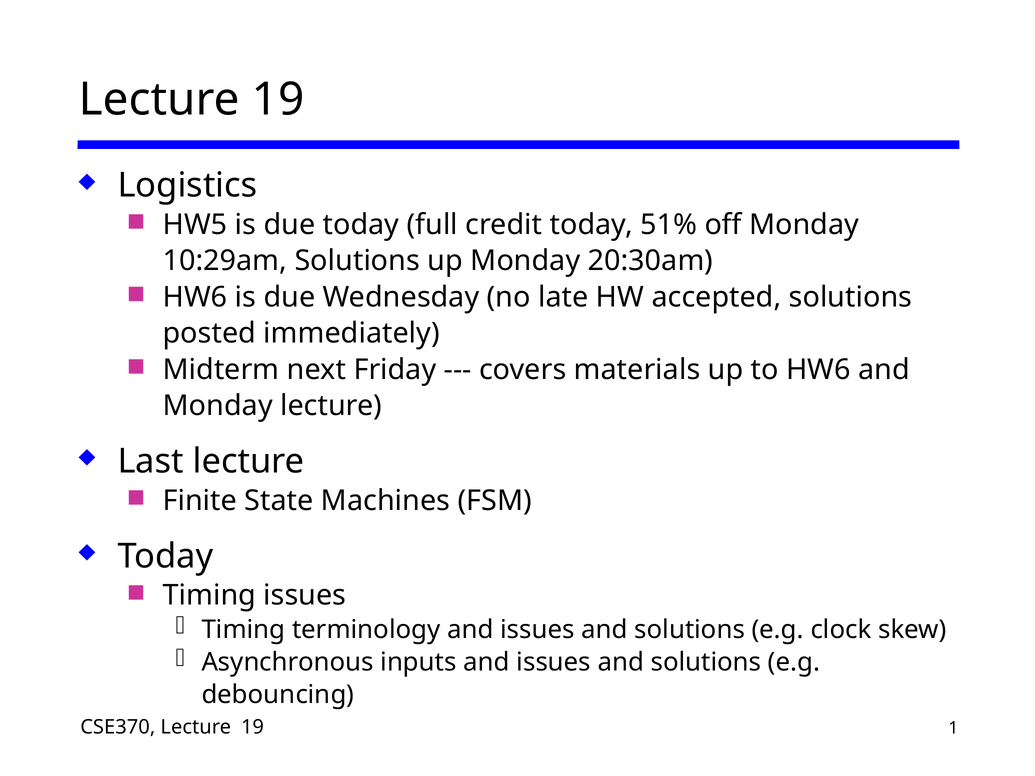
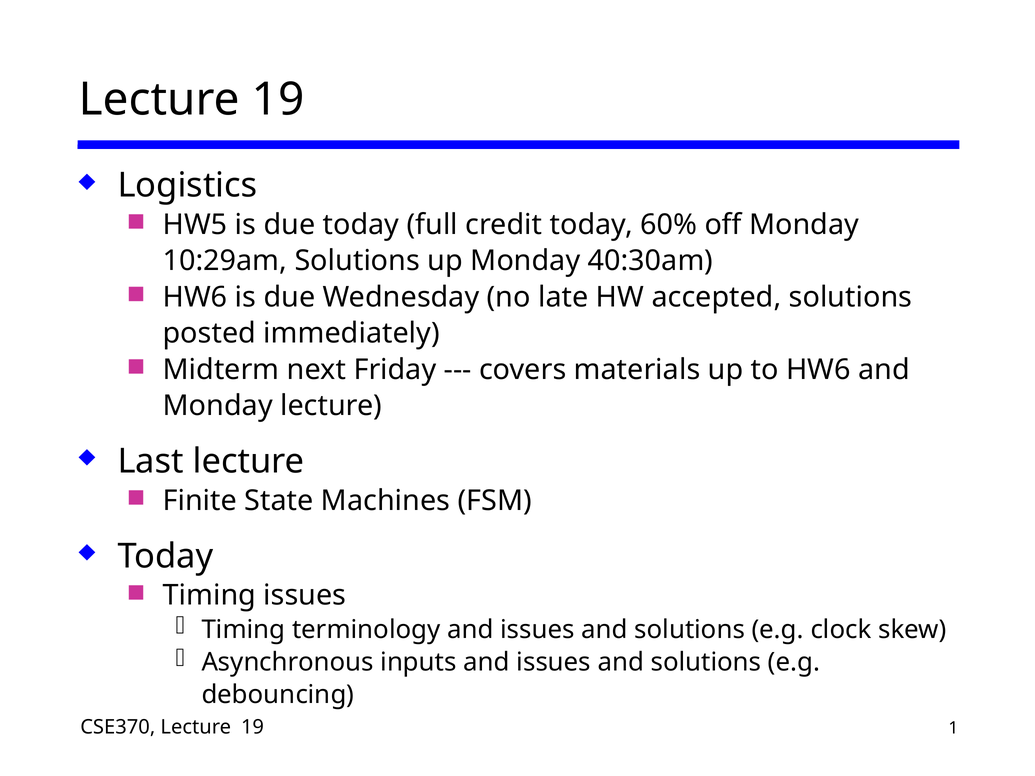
51%: 51% -> 60%
20:30am: 20:30am -> 40:30am
